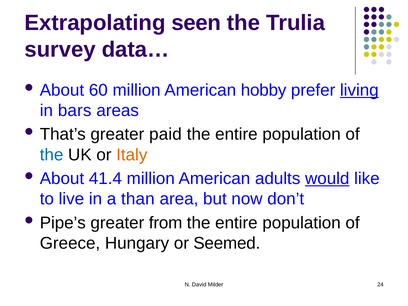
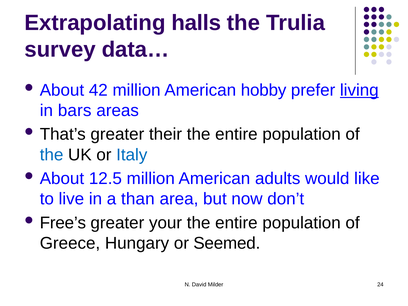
seen: seen -> halls
60: 60 -> 42
paid: paid -> their
Italy colour: orange -> blue
41.4: 41.4 -> 12.5
would underline: present -> none
Pipe’s: Pipe’s -> Free’s
from: from -> your
